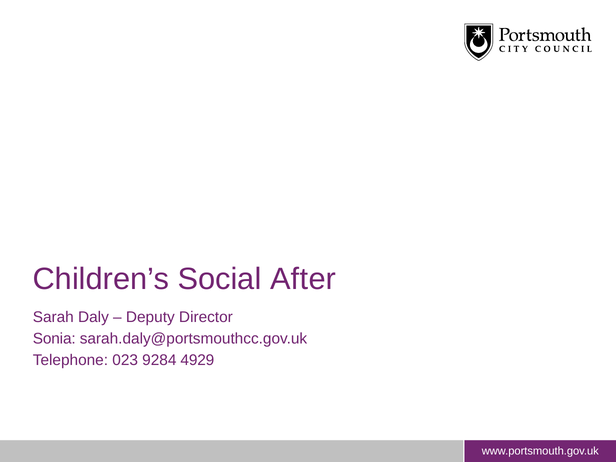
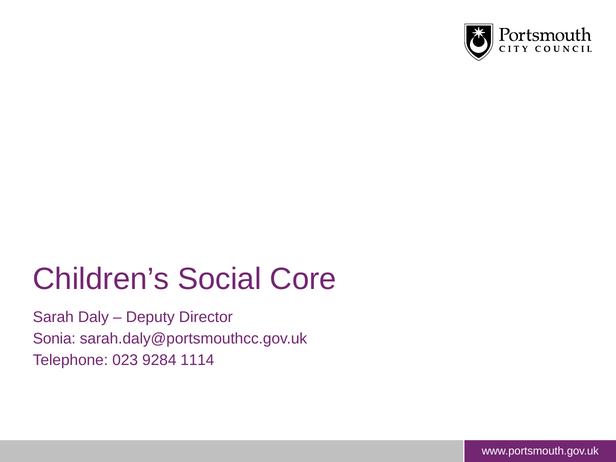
After: After -> Core
4929: 4929 -> 1114
